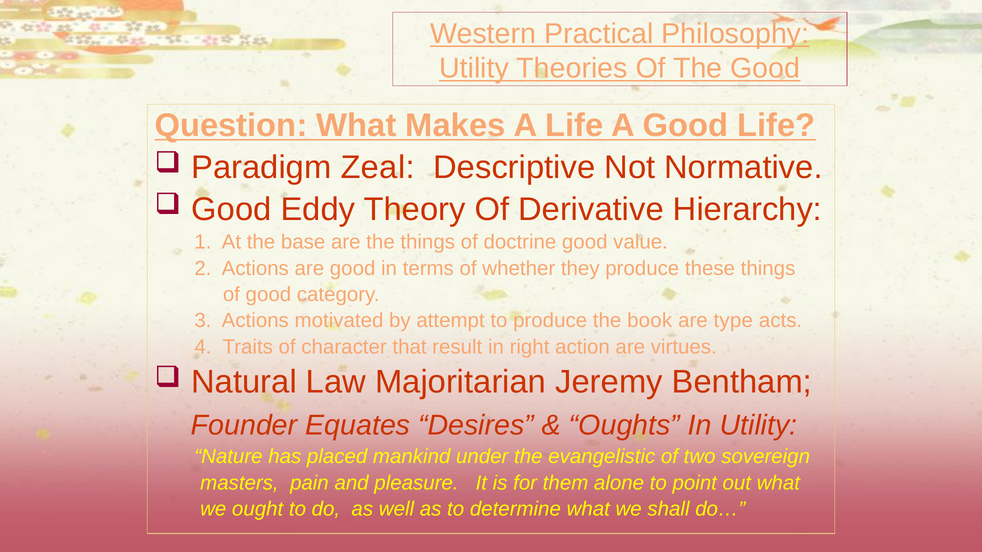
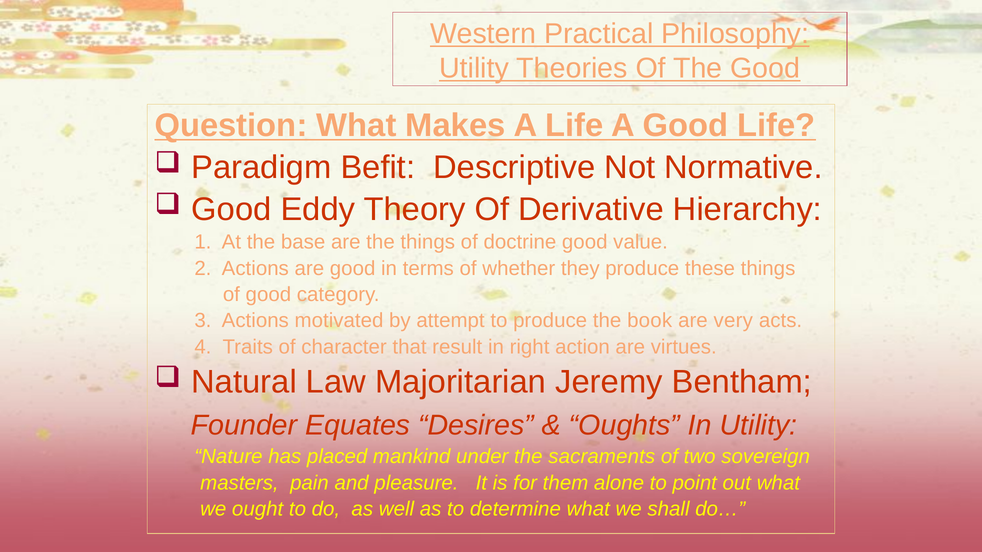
Zeal: Zeal -> Befit
type: type -> very
evangelistic: evangelistic -> sacraments
